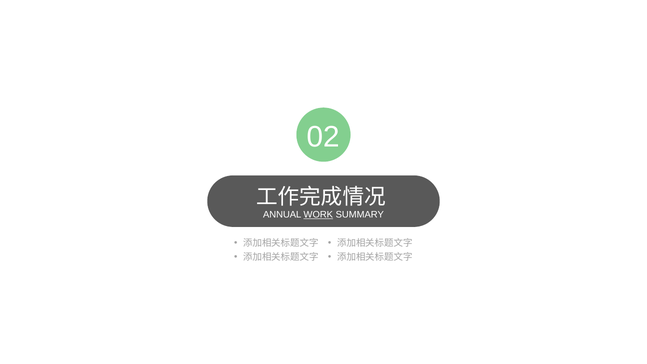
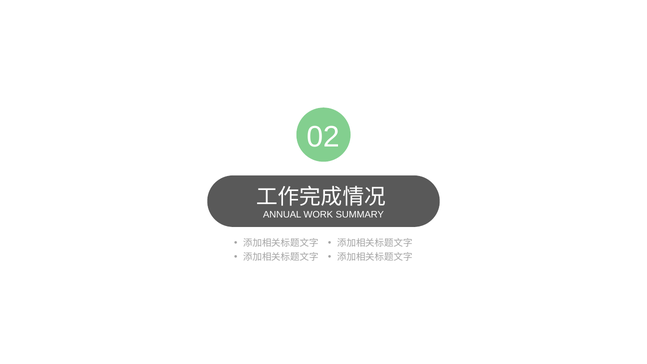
WORK underline: present -> none
